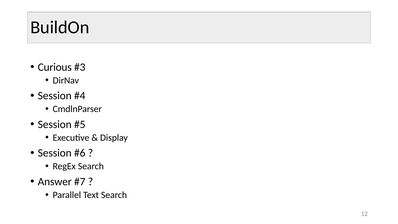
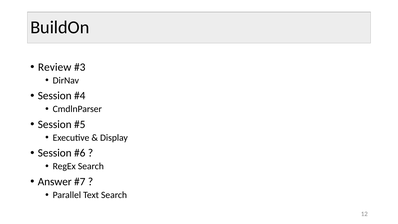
Curious: Curious -> Review
